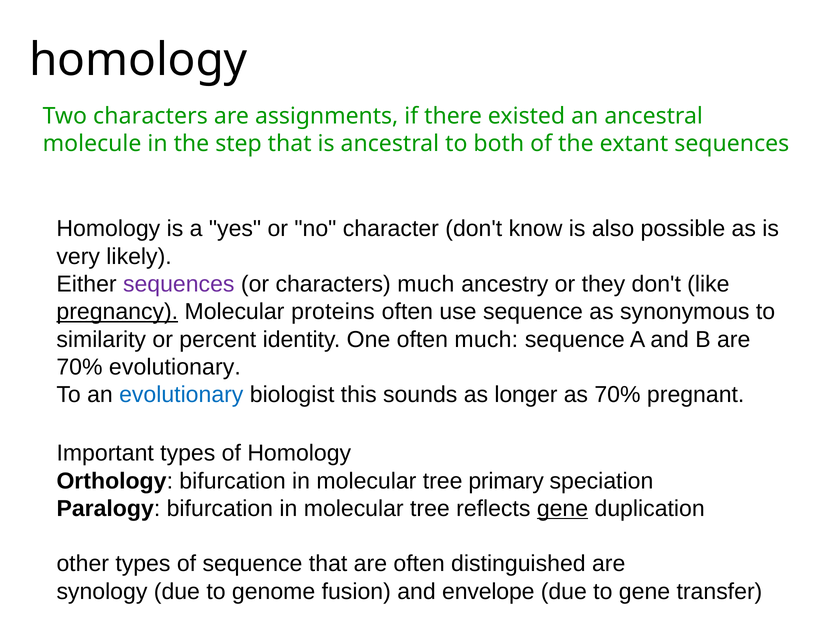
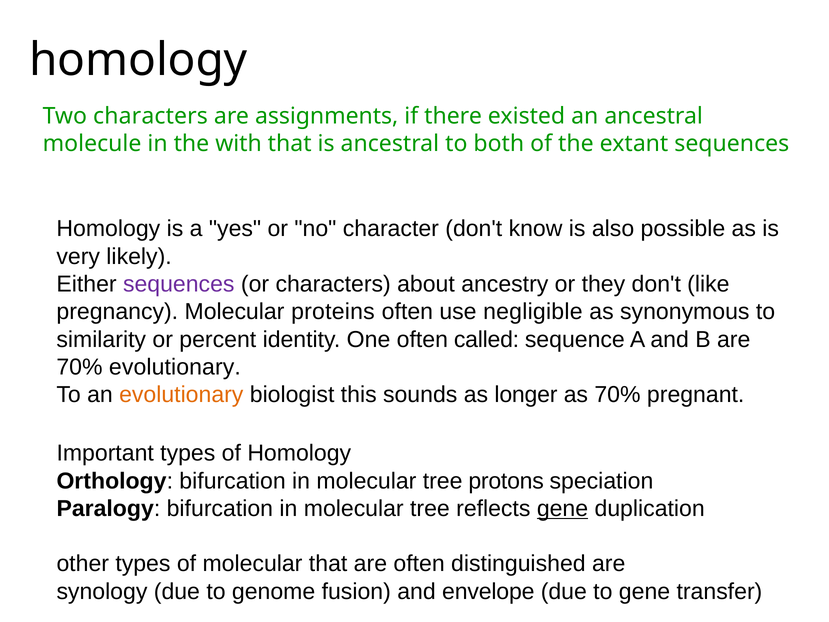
step: step -> with
characters much: much -> about
pregnancy underline: present -> none
use sequence: sequence -> negligible
often much: much -> called
evolutionary at (181, 395) colour: blue -> orange
primary: primary -> protons
of sequence: sequence -> molecular
